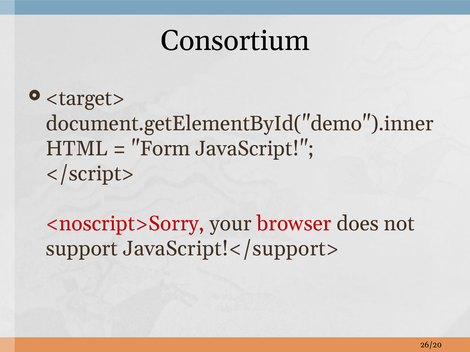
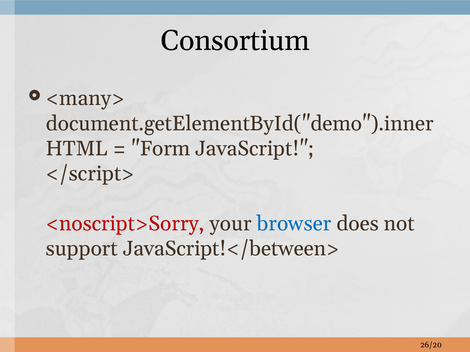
<target>: <target> -> <many>
browser colour: red -> blue
JavaScript!</support>: JavaScript!</support> -> JavaScript!</between>
